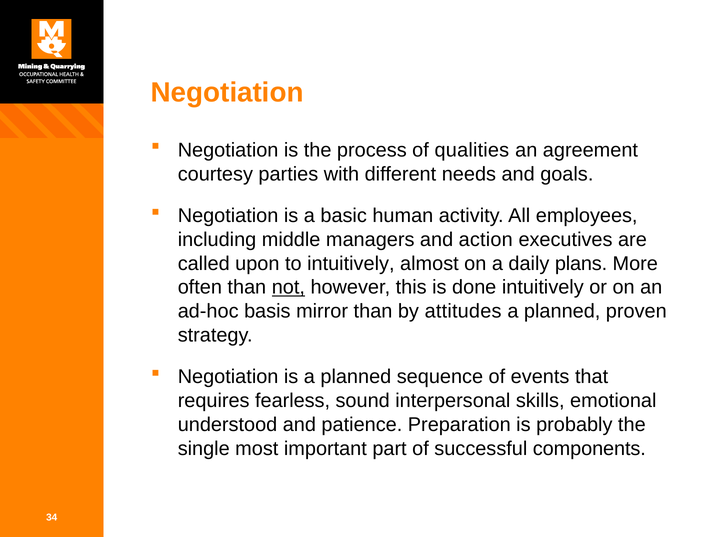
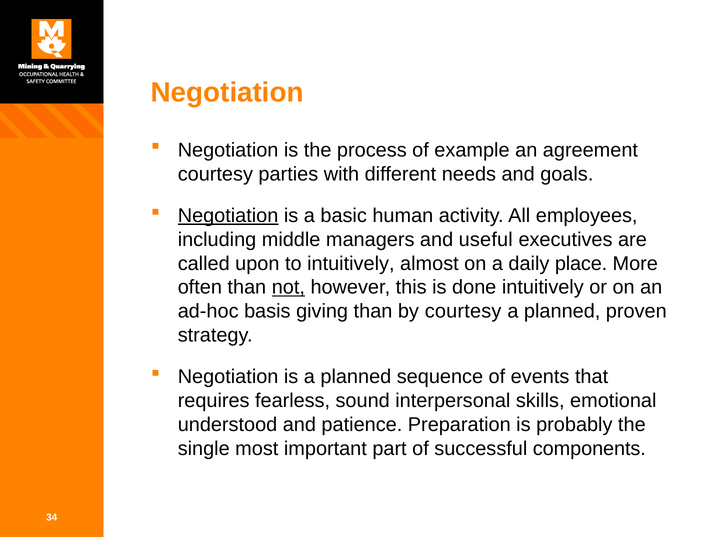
qualities: qualities -> example
Negotiation at (228, 216) underline: none -> present
action: action -> useful
plans: plans -> place
mirror: mirror -> giving
by attitudes: attitudes -> courtesy
